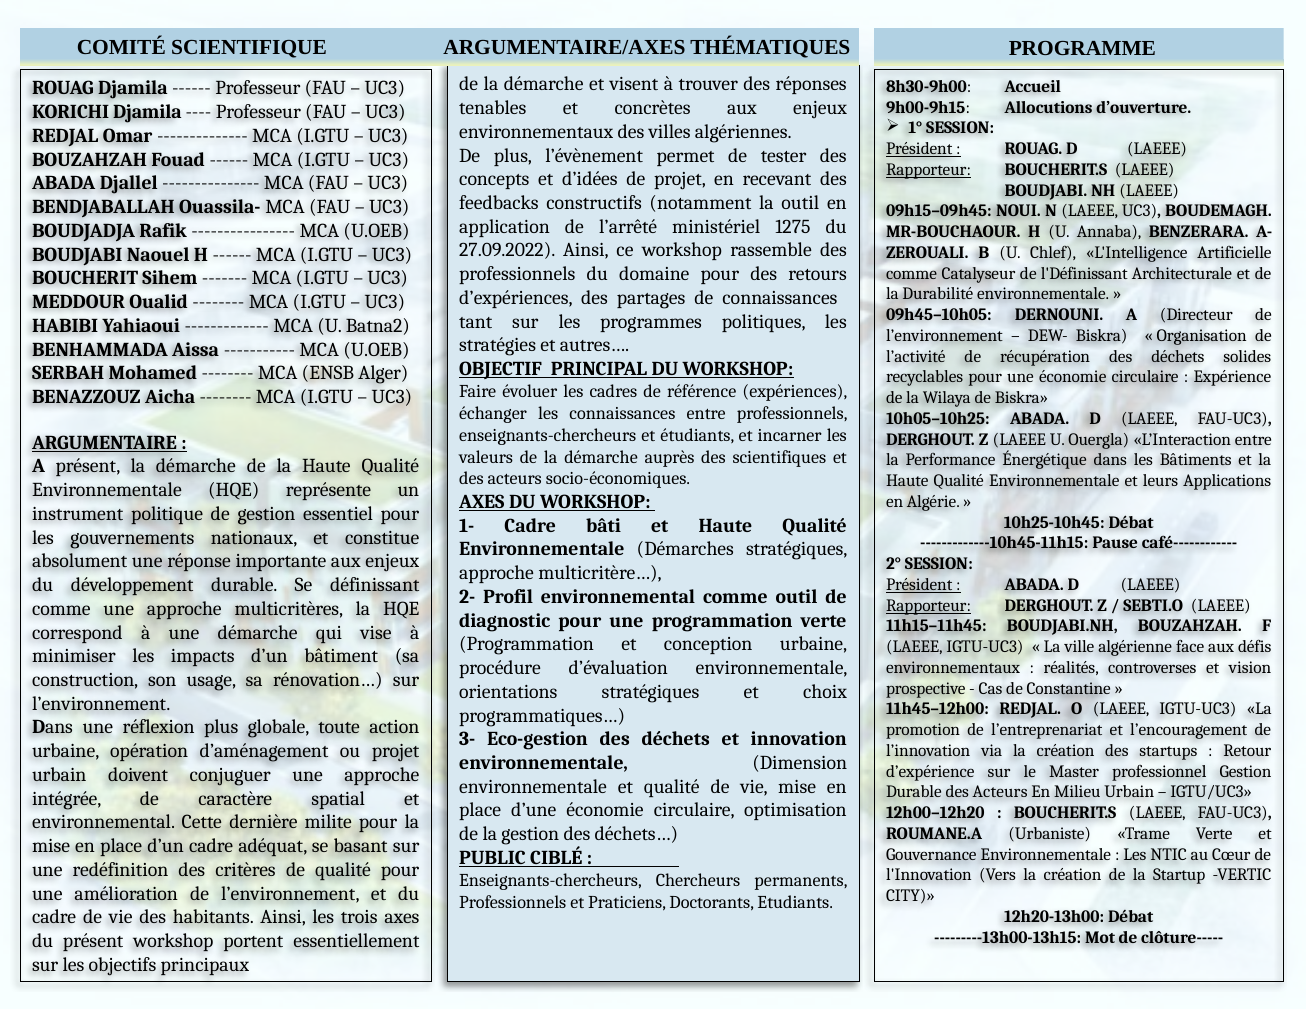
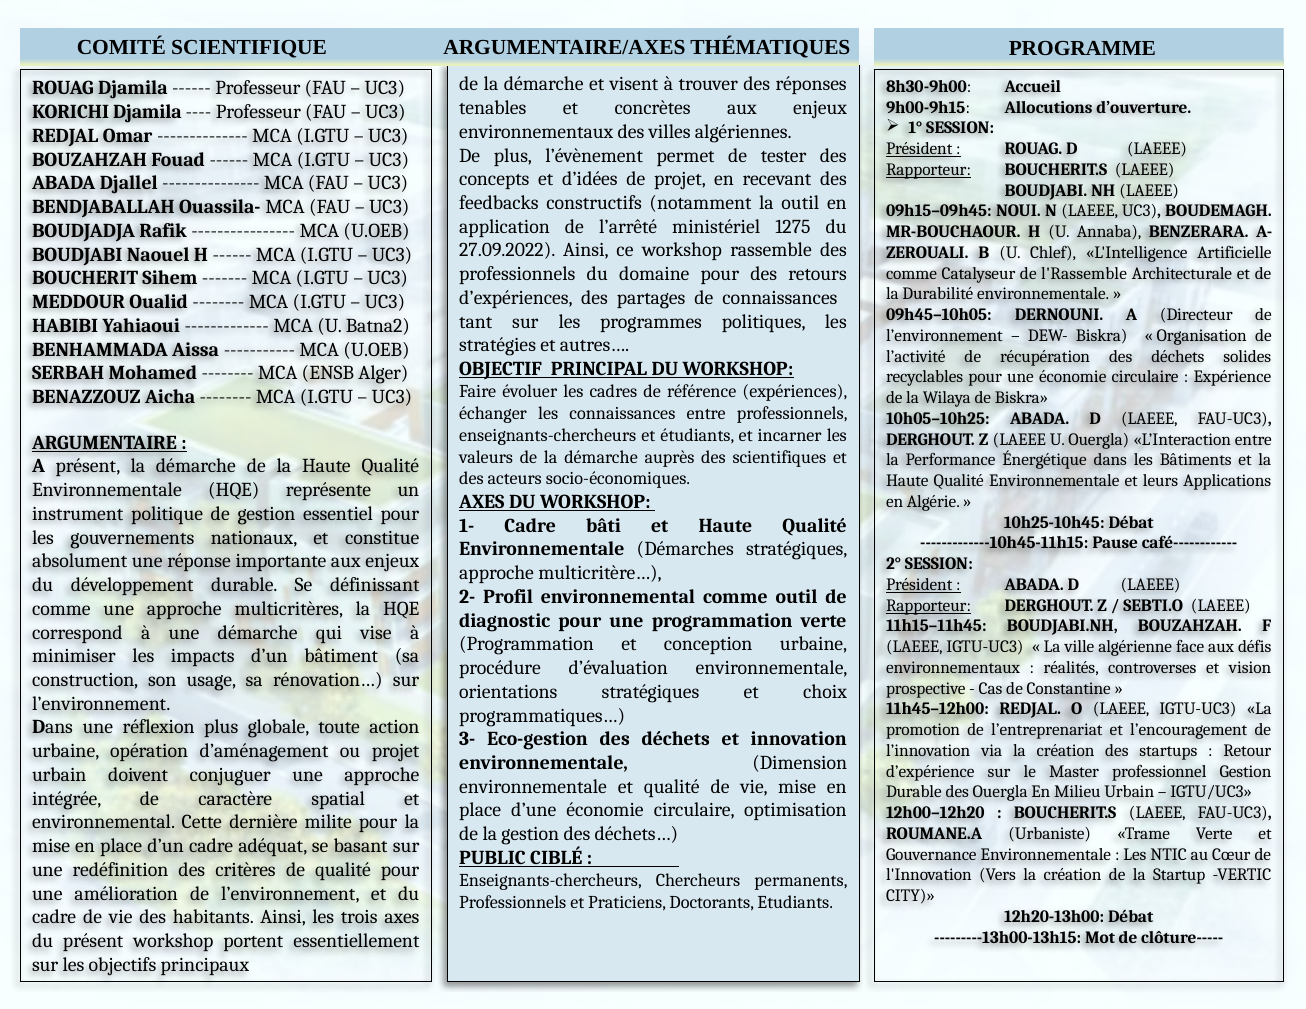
l'Définissant: l'Définissant -> l'Rassemble
Durable des Acteurs: Acteurs -> Ouergla
